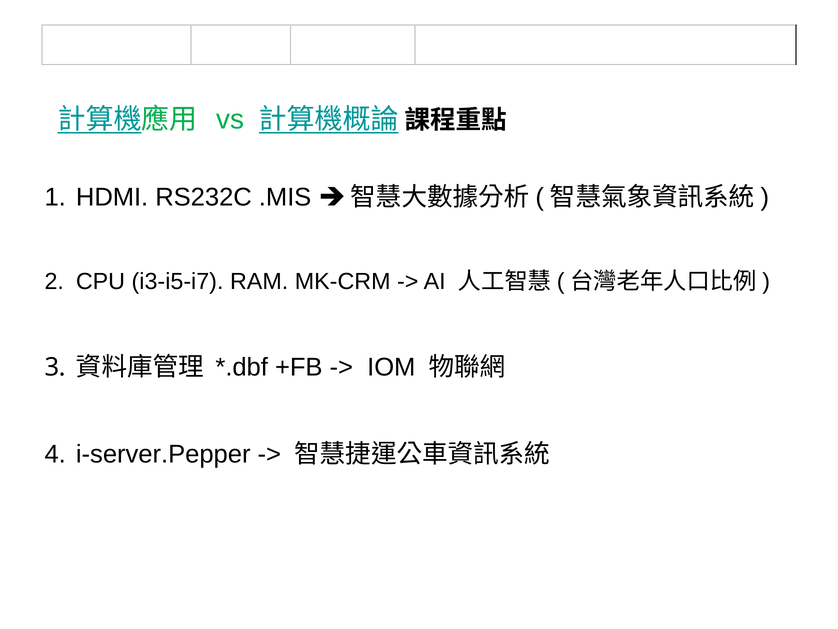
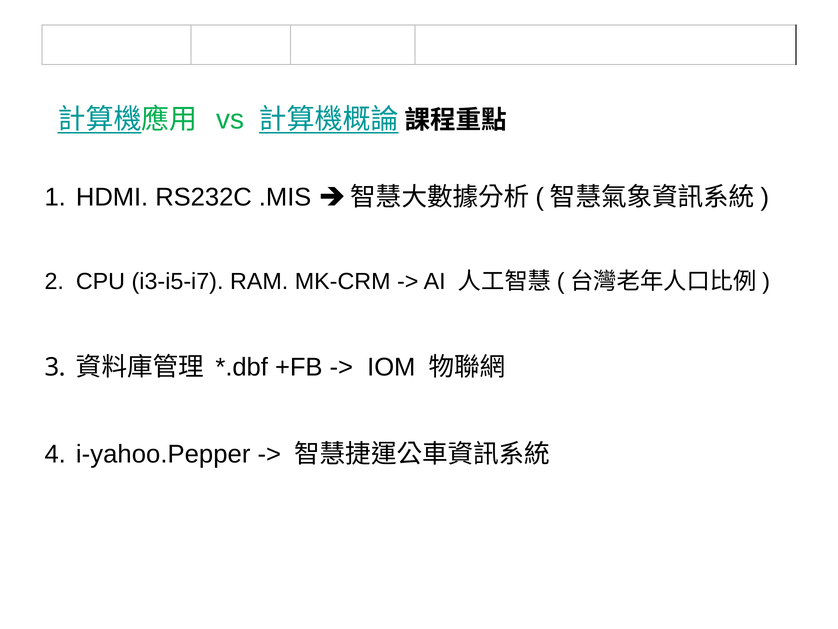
i-server.Pepper: i-server.Pepper -> i-yahoo.Pepper
